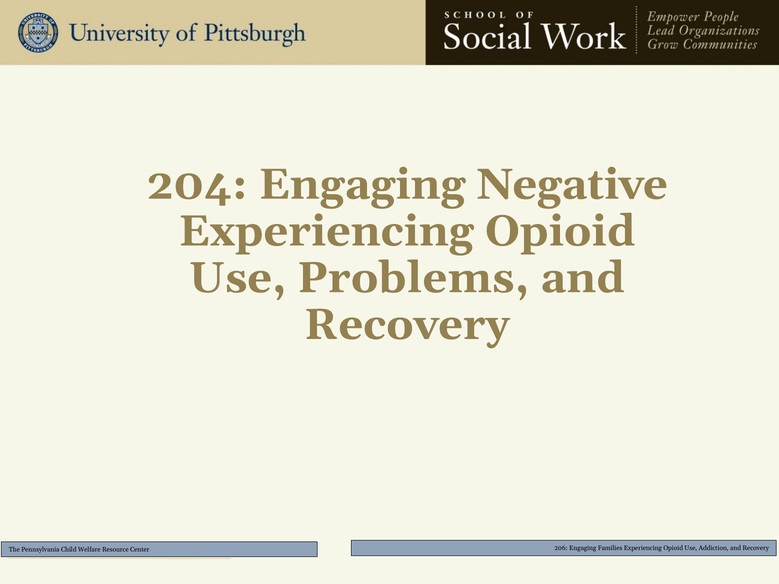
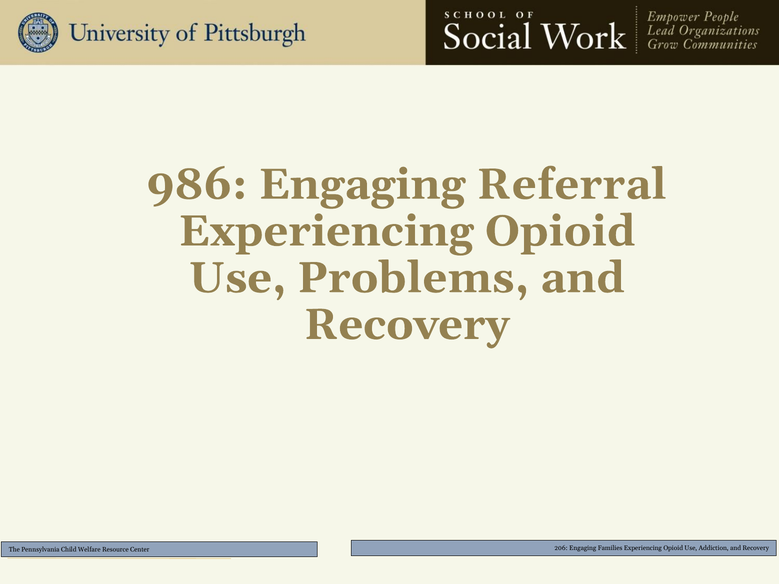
204: 204 -> 986
Negative: Negative -> Referral
